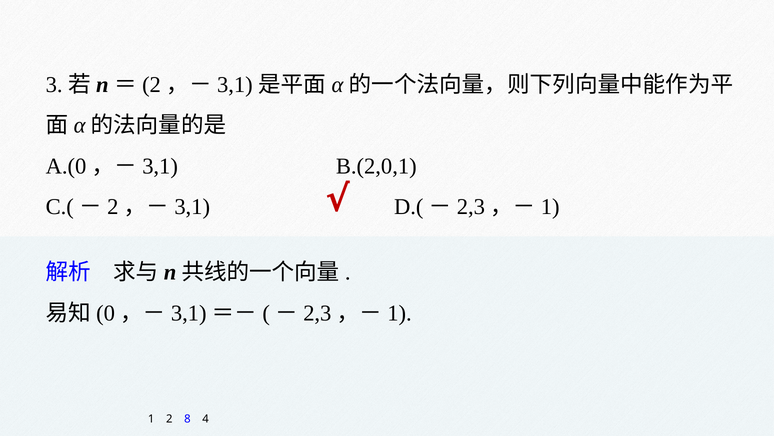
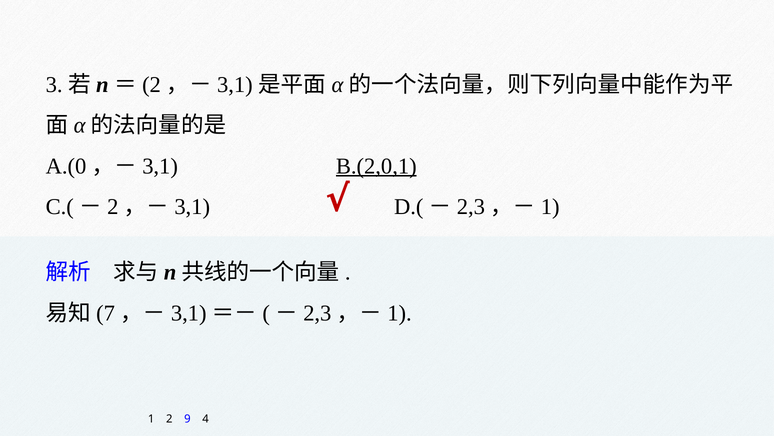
B.(2,0,1 underline: none -> present
0: 0 -> 7
8: 8 -> 9
